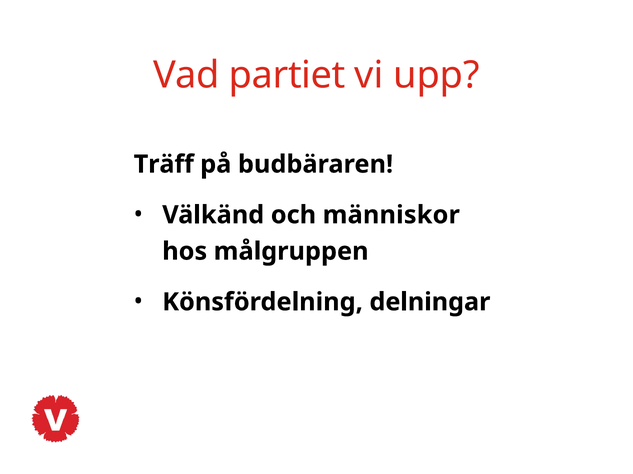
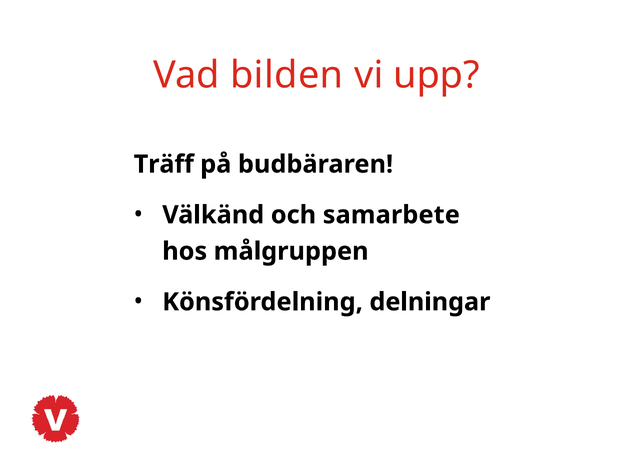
partiet: partiet -> bilden
människor: människor -> samarbete
